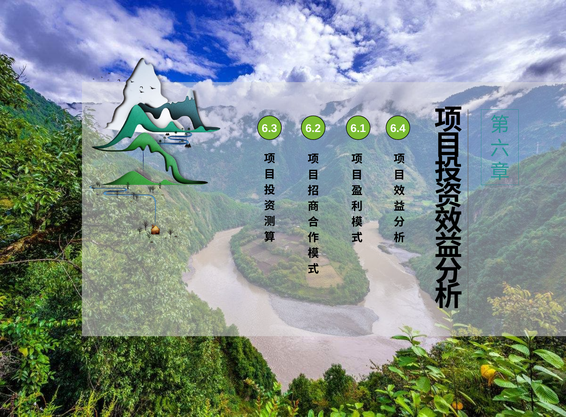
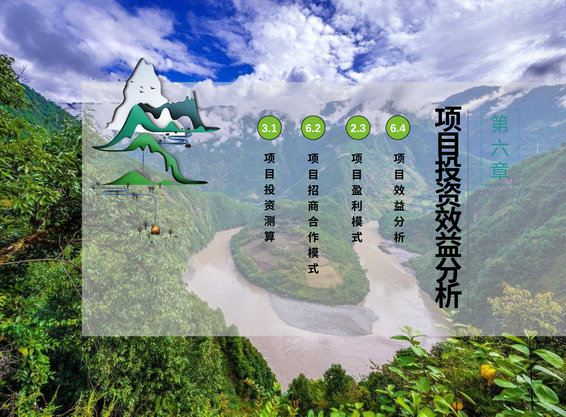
6.3: 6.3 -> 3.1
6.1: 6.1 -> 2.3
